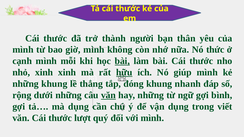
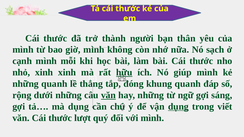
thức: thức -> sạch
bài at (122, 61) underline: present -> none
những khung: khung -> quanh
khung nhanh: nhanh -> quanh
bình: bình -> sáng
dụng at (178, 107) underline: none -> present
